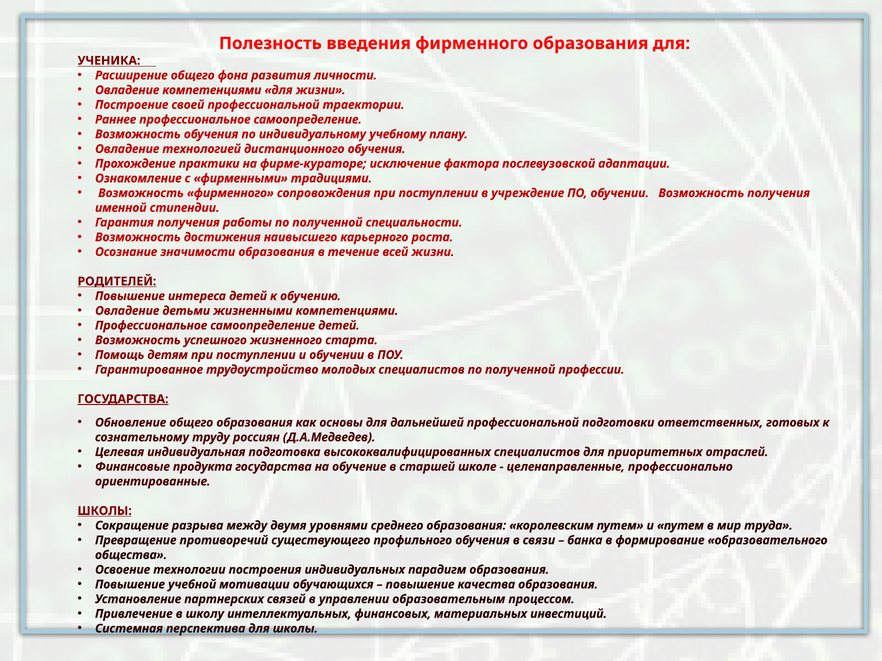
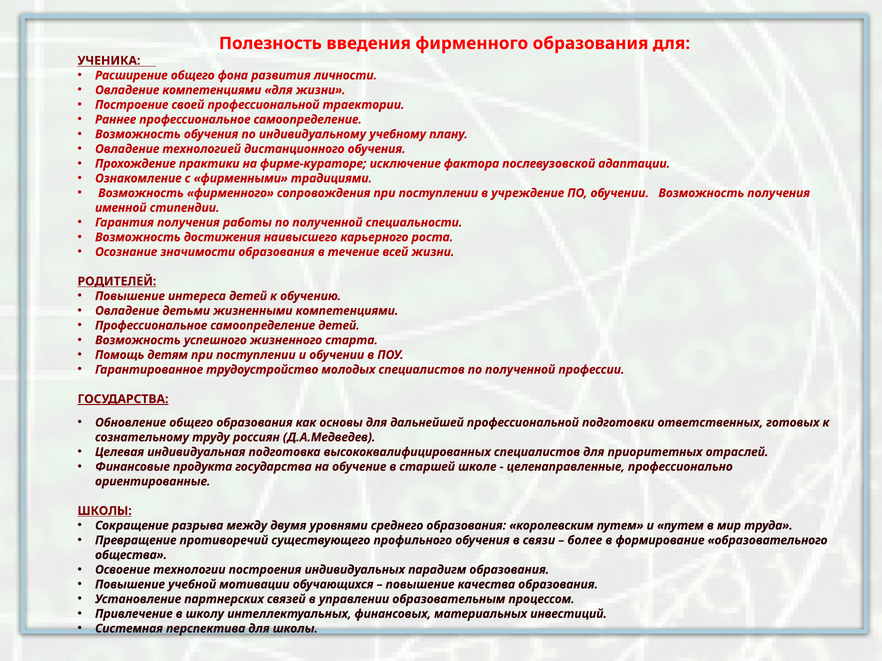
банка: банка -> более
